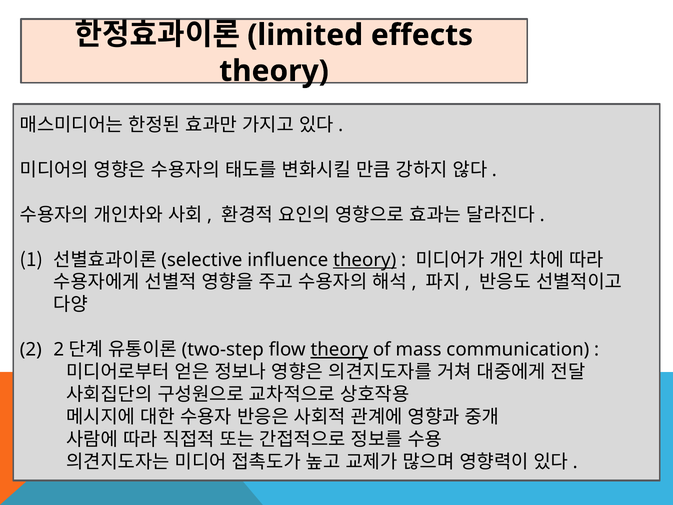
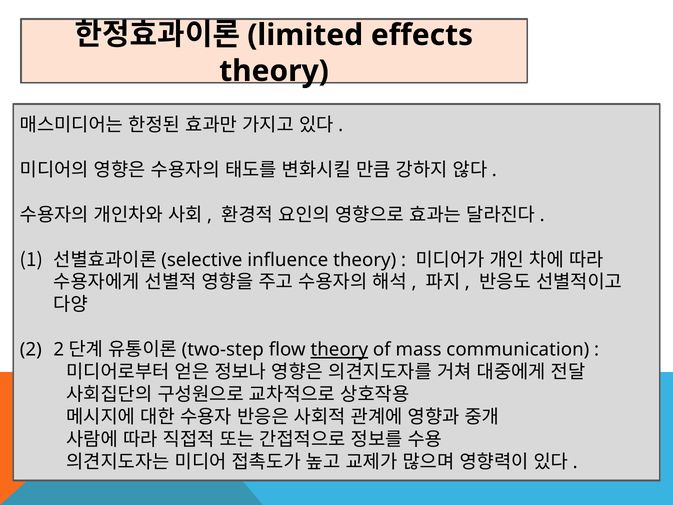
theory at (365, 260) underline: present -> none
